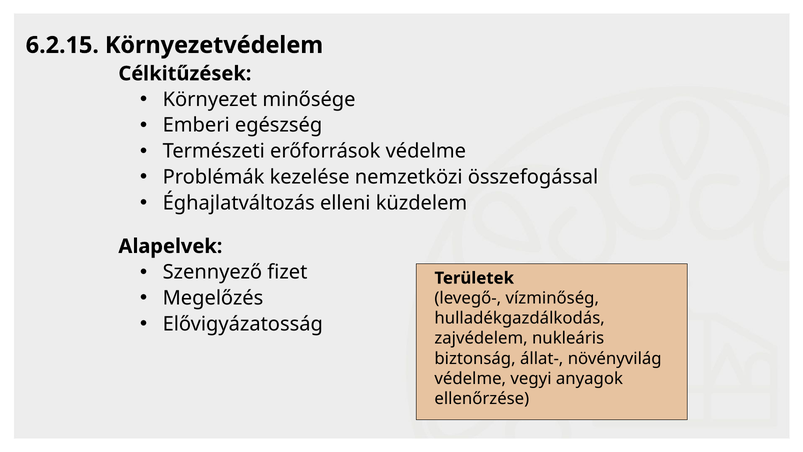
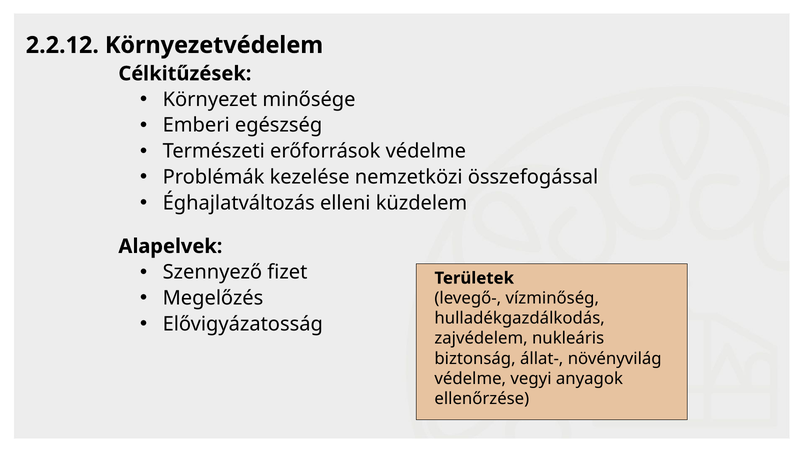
6.2.15: 6.2.15 -> 2.2.12
